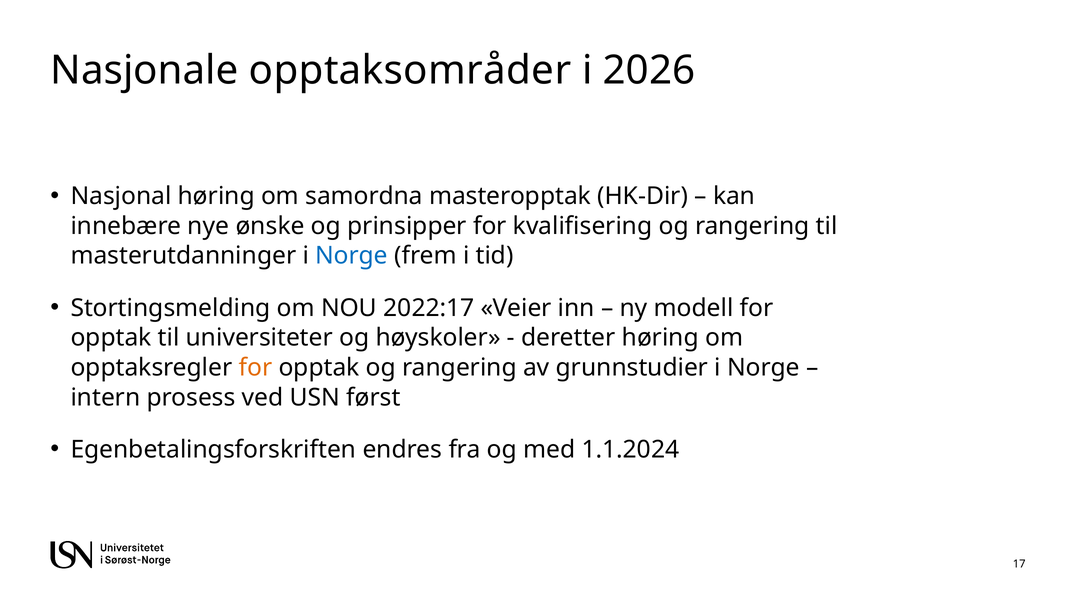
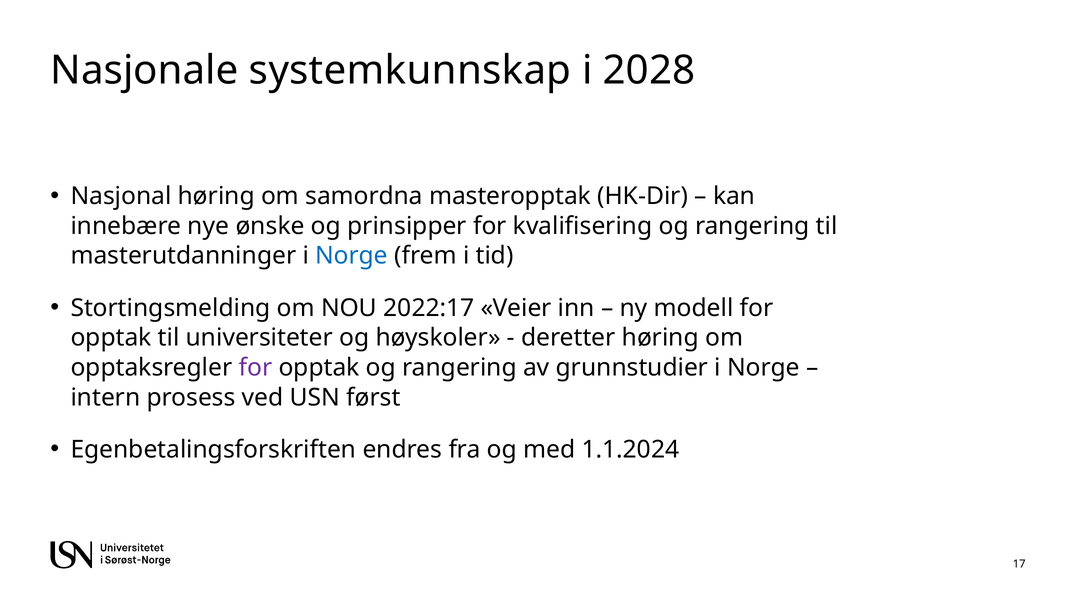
opptaksområder: opptaksområder -> systemkunnskap
2026: 2026 -> 2028
for at (255, 368) colour: orange -> purple
